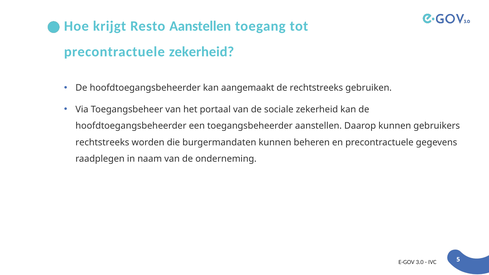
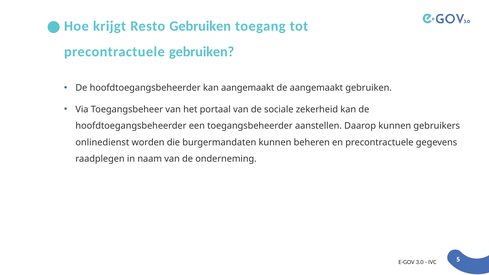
Resto Aanstellen: Aanstellen -> Gebruiken
precontractuele zekerheid: zekerheid -> gebruiken
de rechtstreeks: rechtstreeks -> aangemaakt
rechtstreeks at (102, 142): rechtstreeks -> onlinedienst
